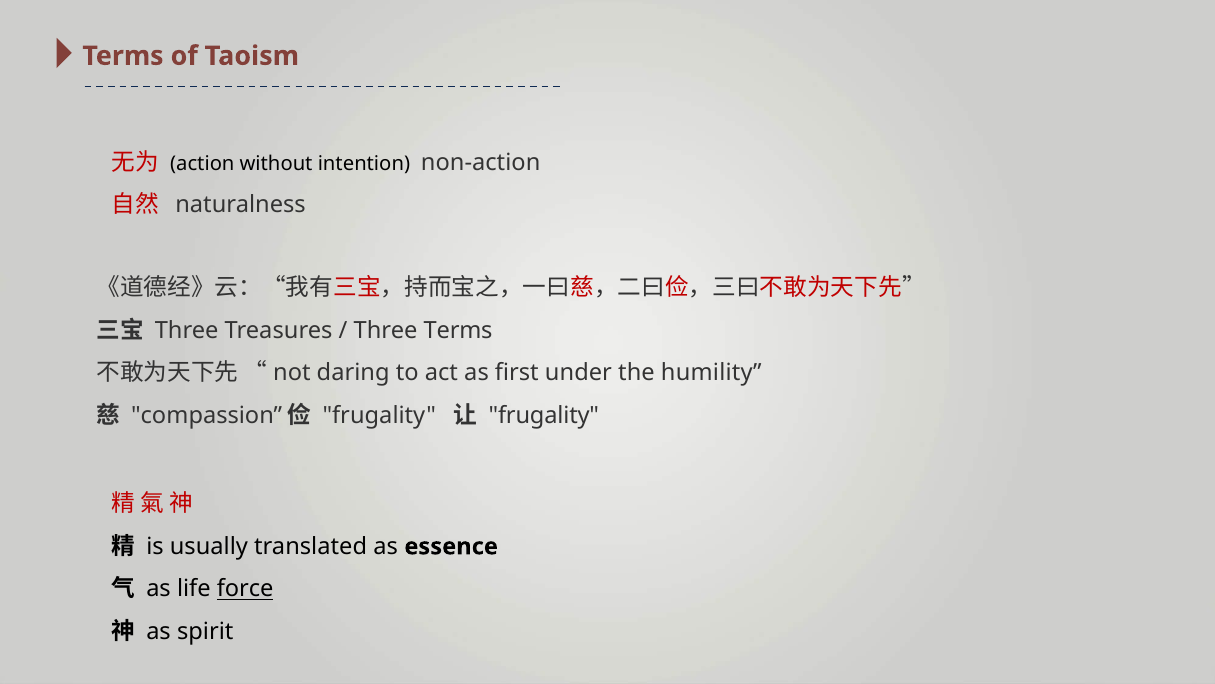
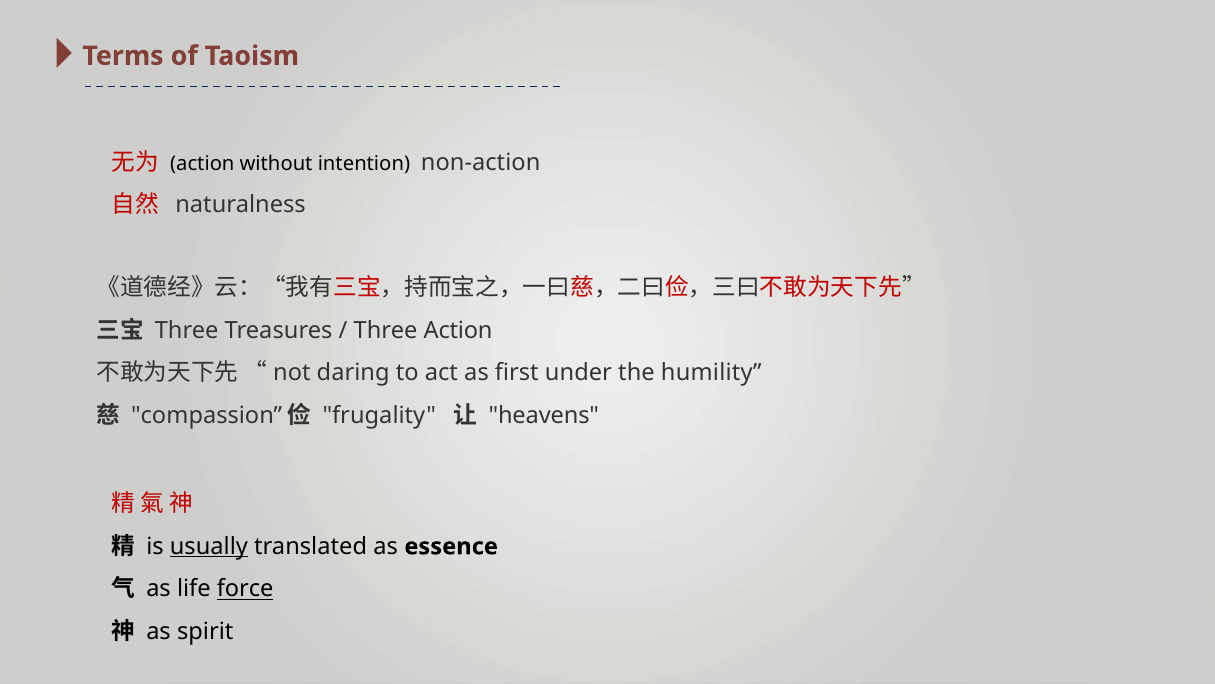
Three Terms: Terms -> Action
frugality at (544, 415): frugality -> heavens
usually underline: none -> present
